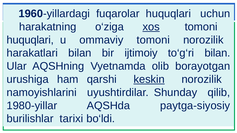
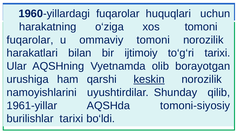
xos underline: present -> none
huquqlari at (30, 40): huquqlari -> fuqarolar
to‘g‘ri bilan: bilan -> tarixi
1980-yillar: 1980-yillar -> 1961-yillar
paytga-siyosiy: paytga-siyosiy -> tomoni-siyosiy
